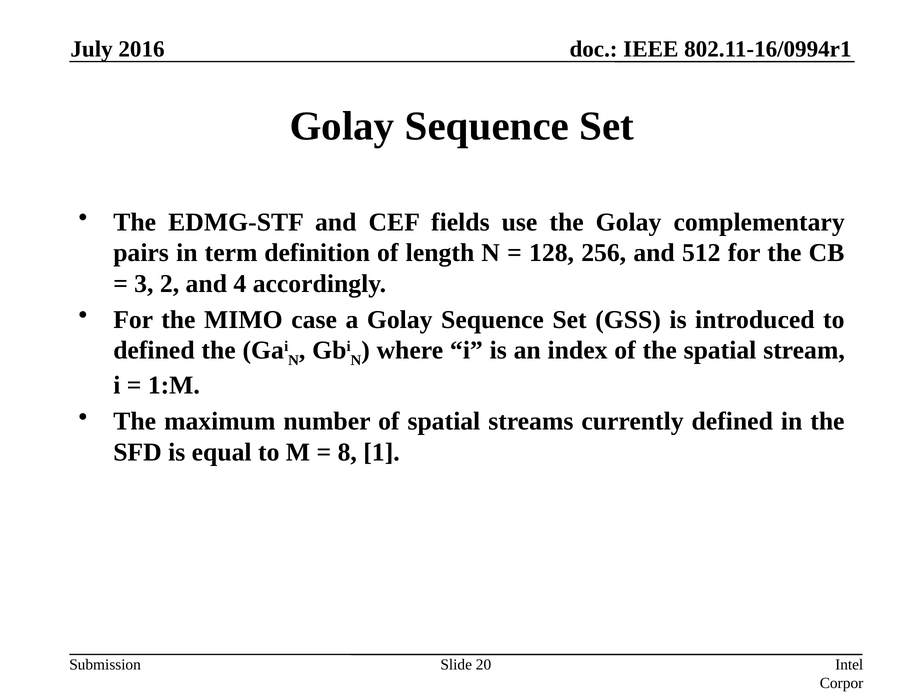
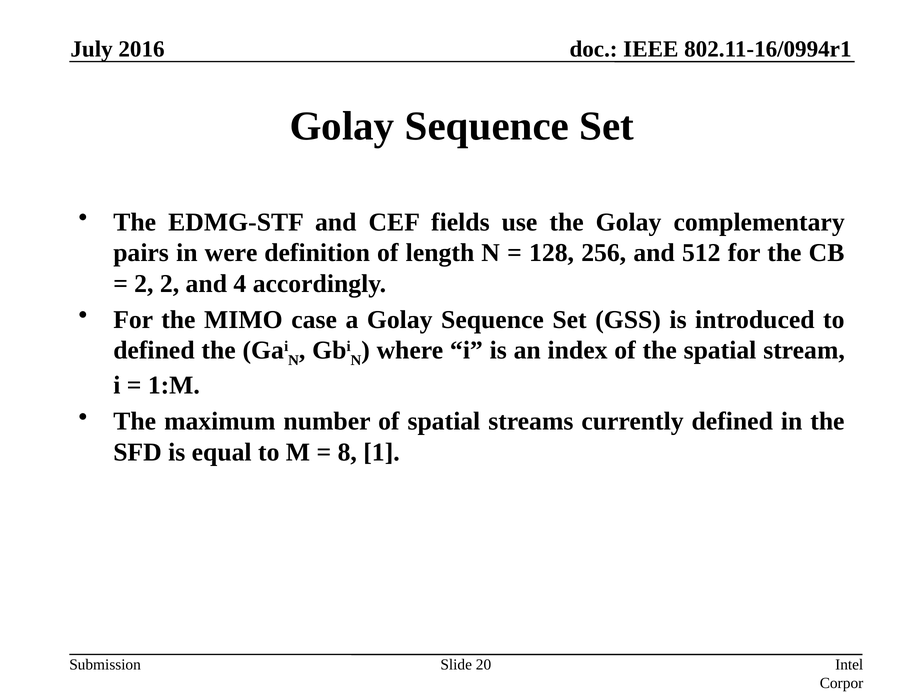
term: term -> were
3 at (144, 284): 3 -> 2
